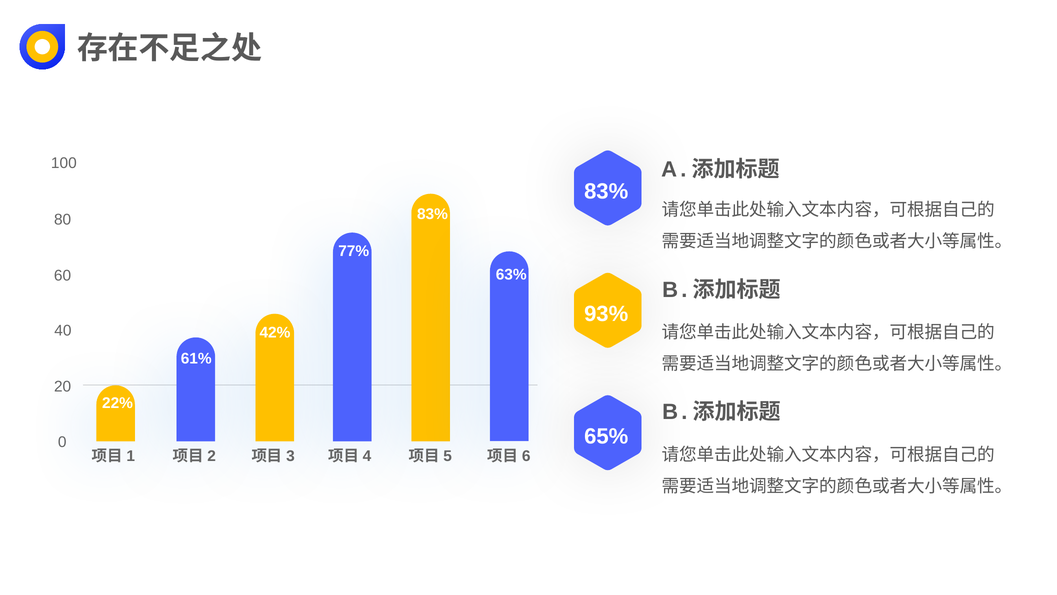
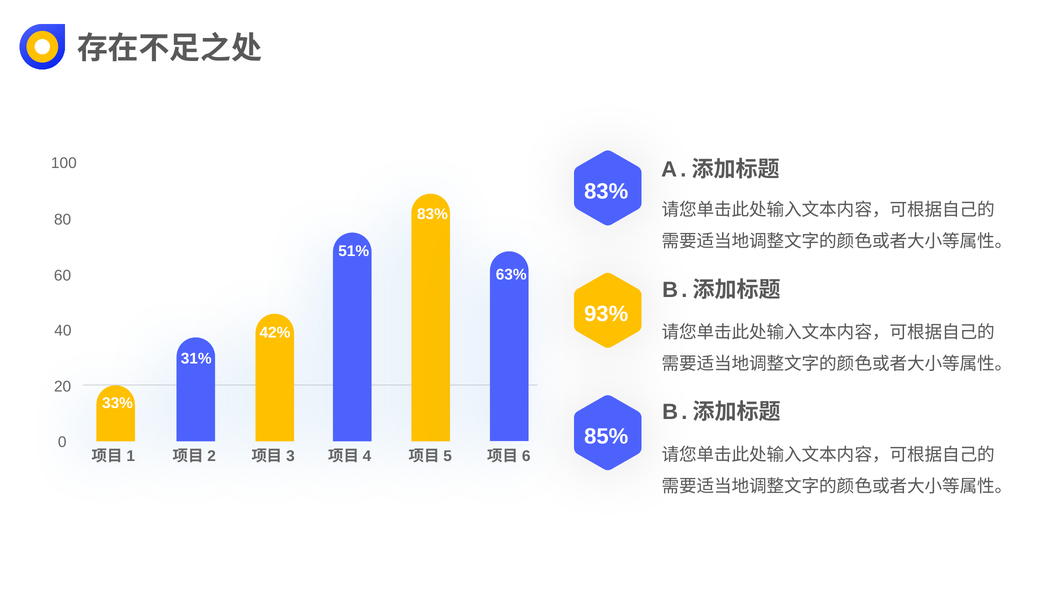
77%: 77% -> 51%
61%: 61% -> 31%
22%: 22% -> 33%
65%: 65% -> 85%
